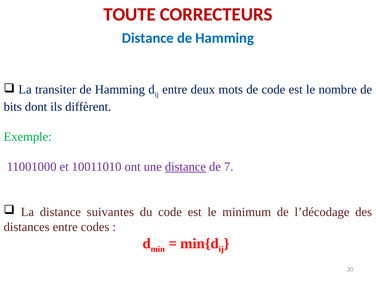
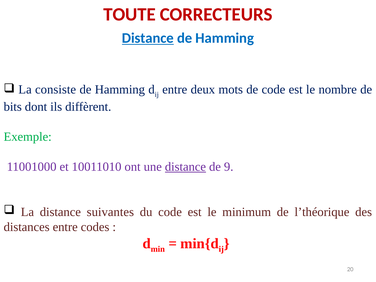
Distance at (148, 38) underline: none -> present
transiter: transiter -> consiste
7: 7 -> 9
l’décodage: l’décodage -> l’théorique
